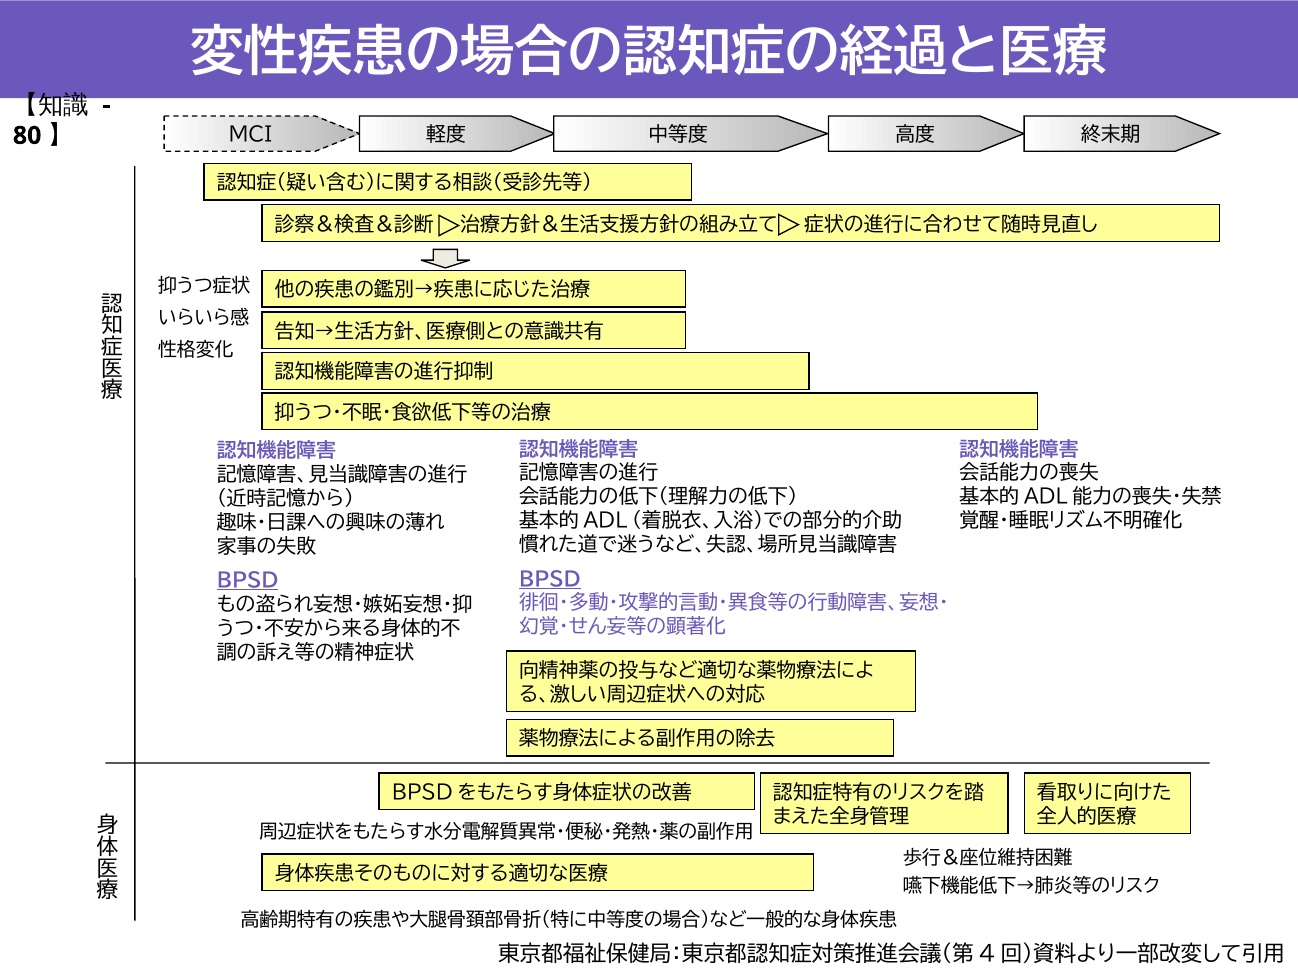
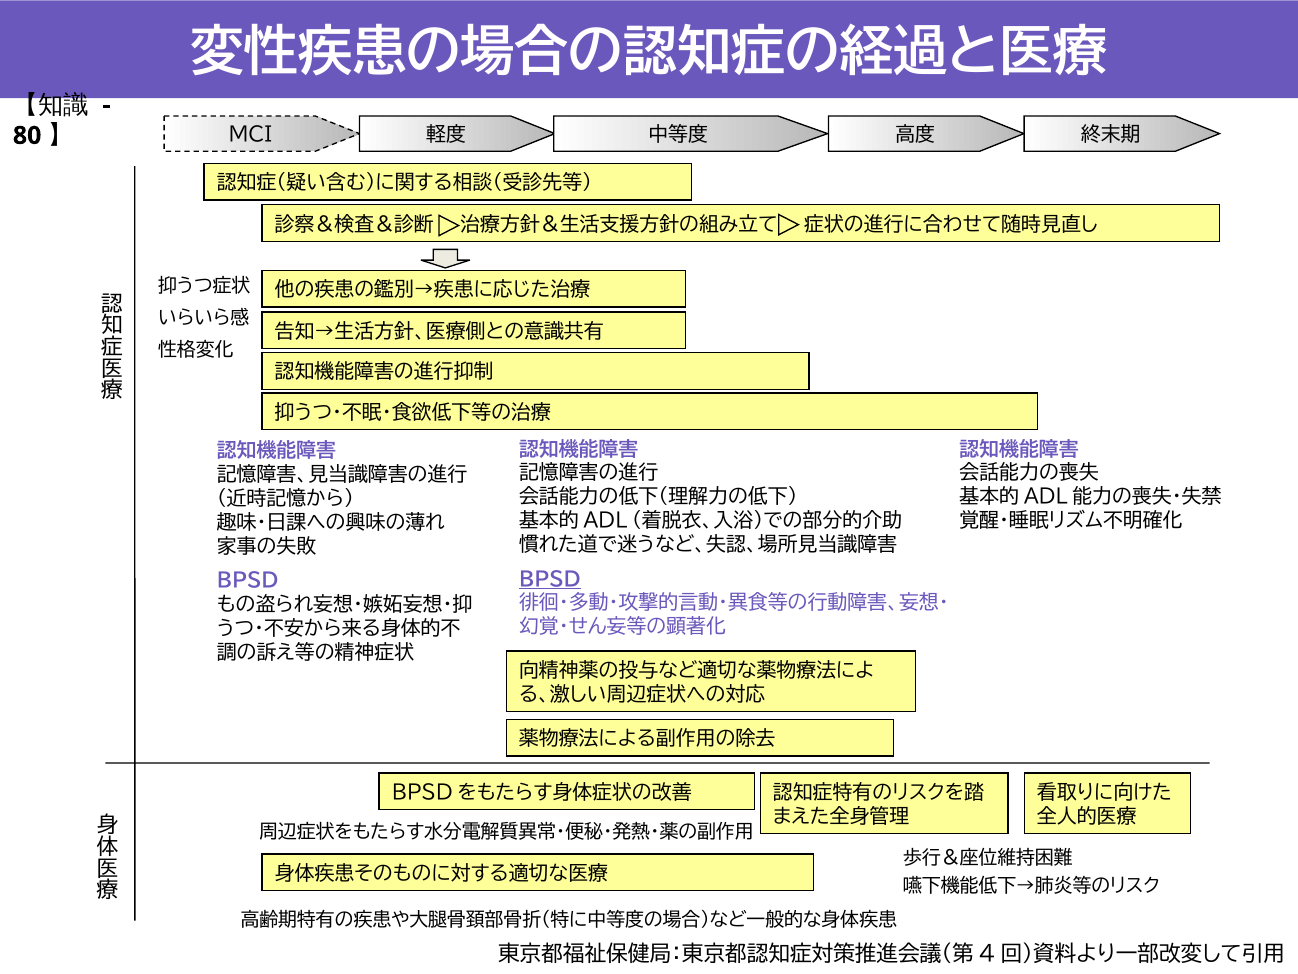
BPSD at (248, 581) underline: present -> none
